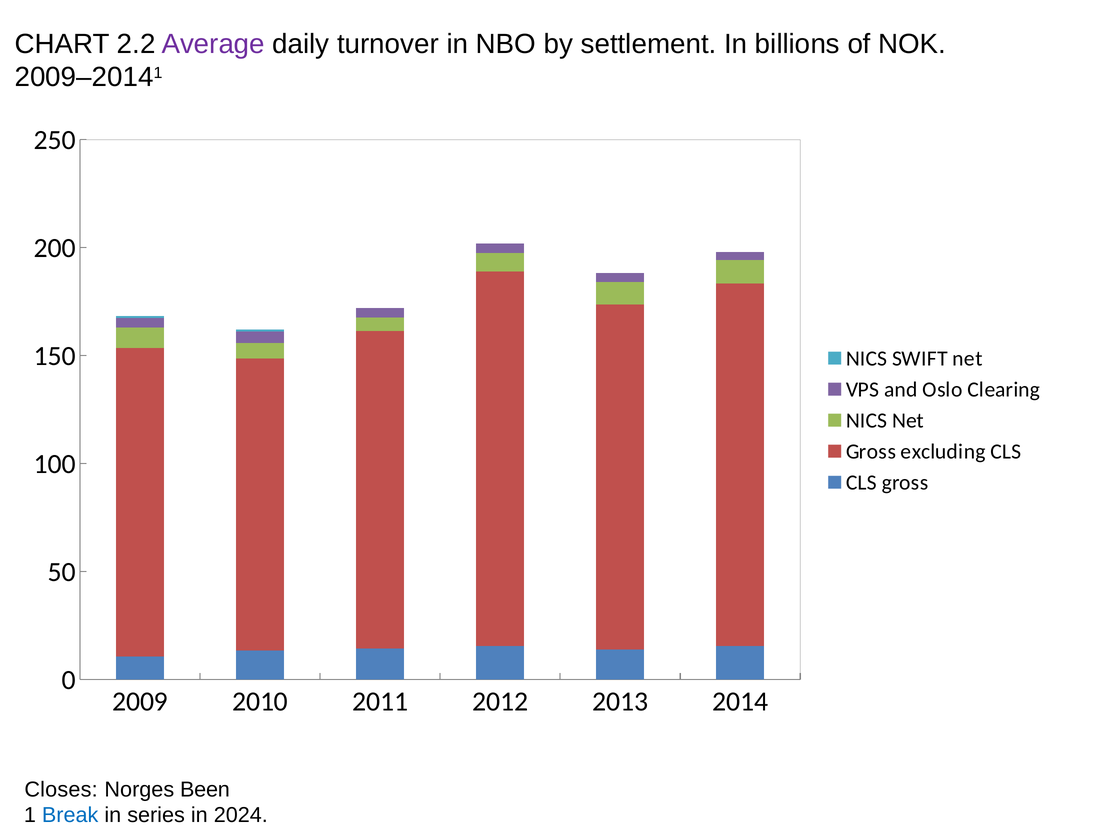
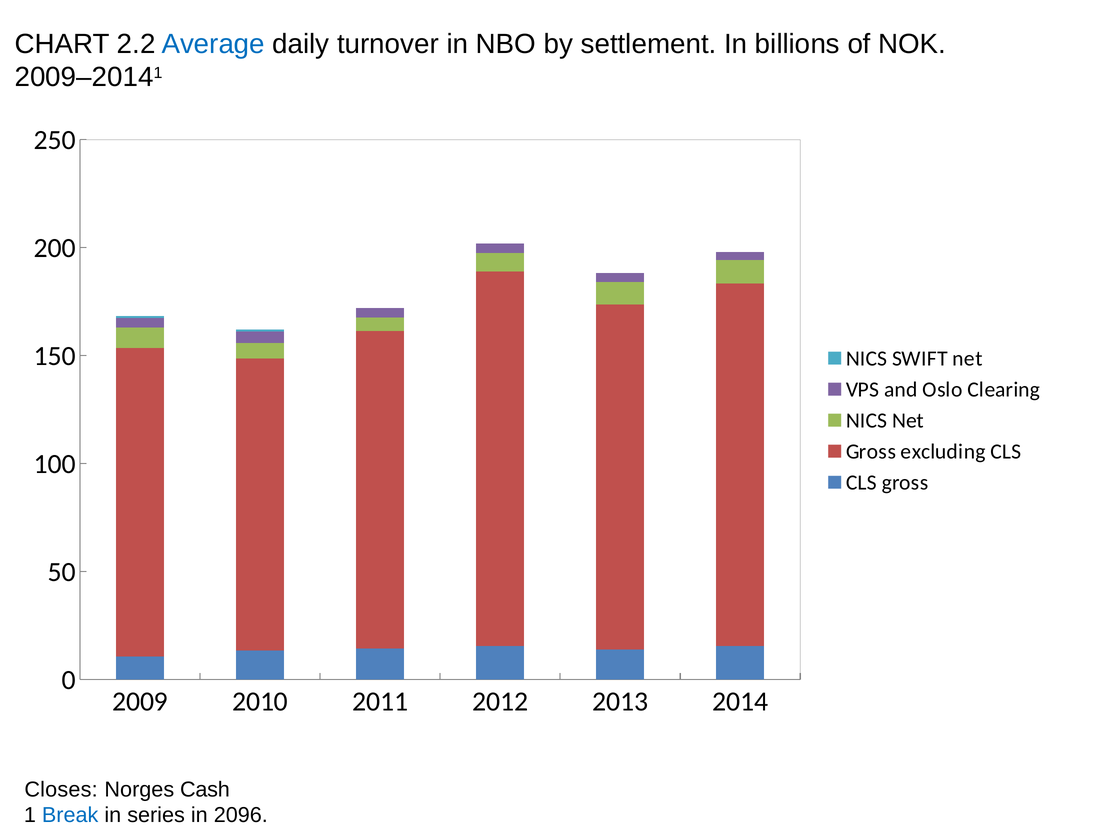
Average colour: purple -> blue
Been: Been -> Cash
2024: 2024 -> 2096
